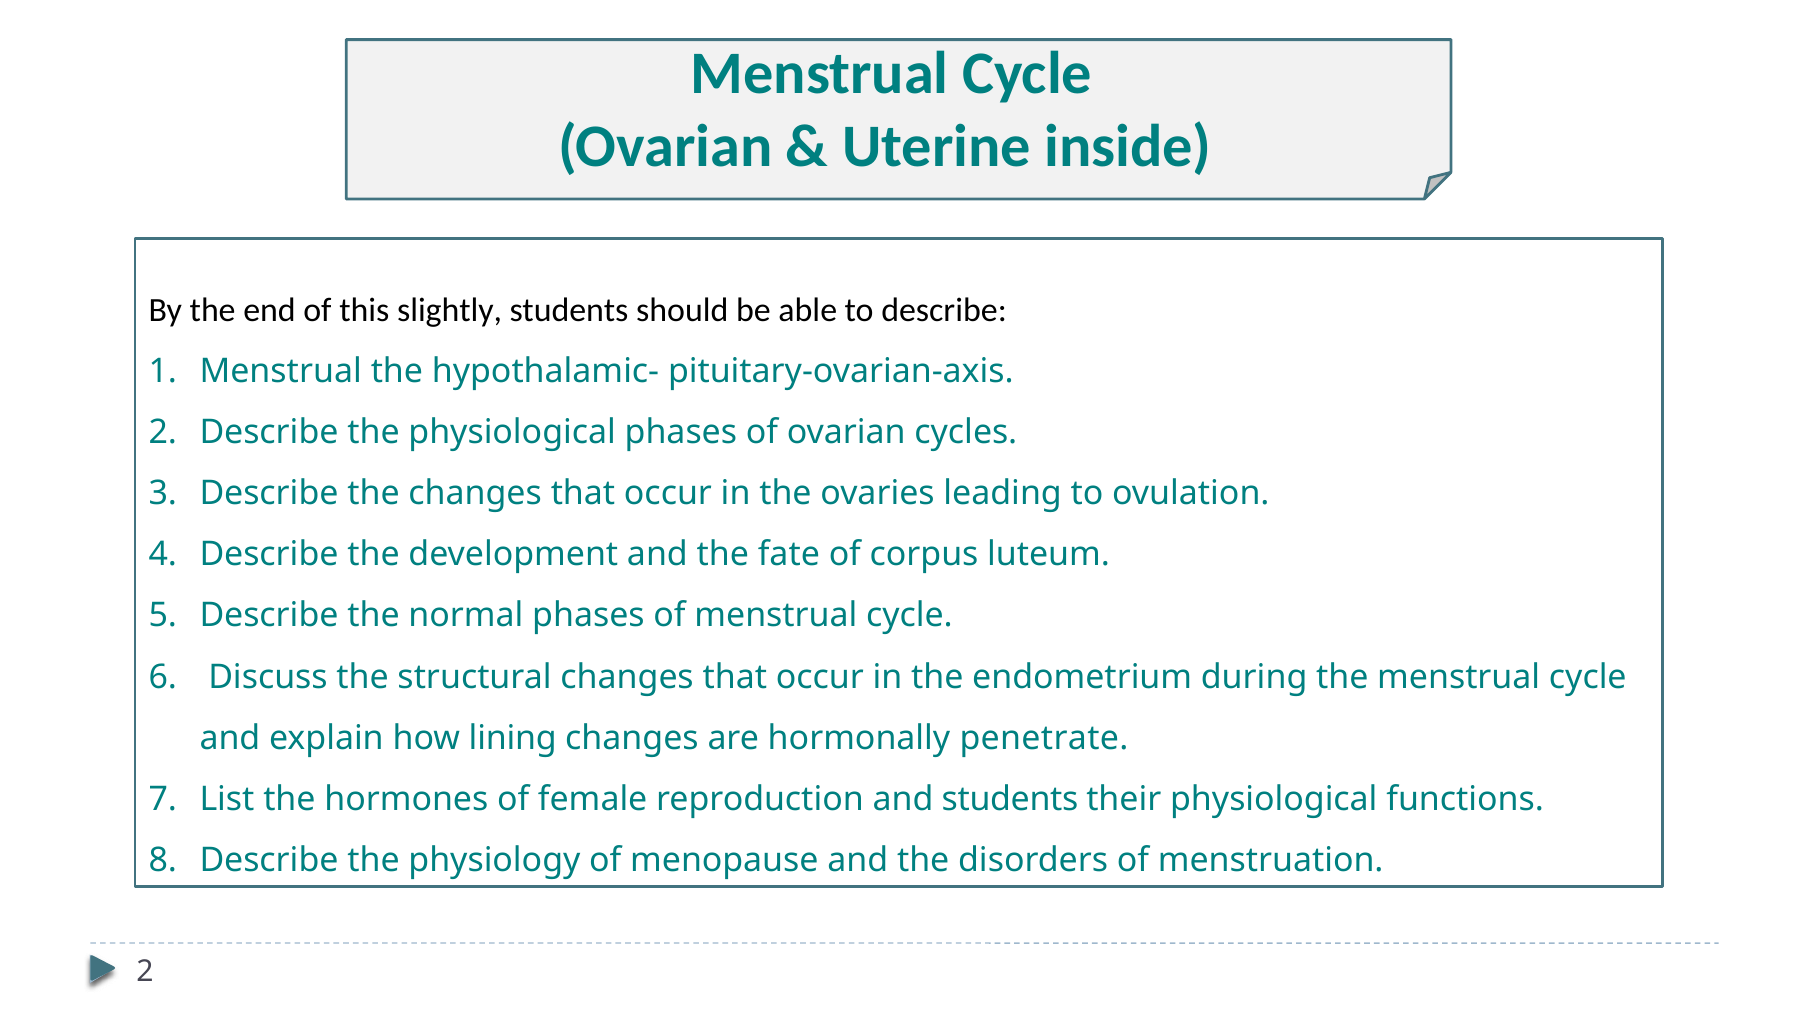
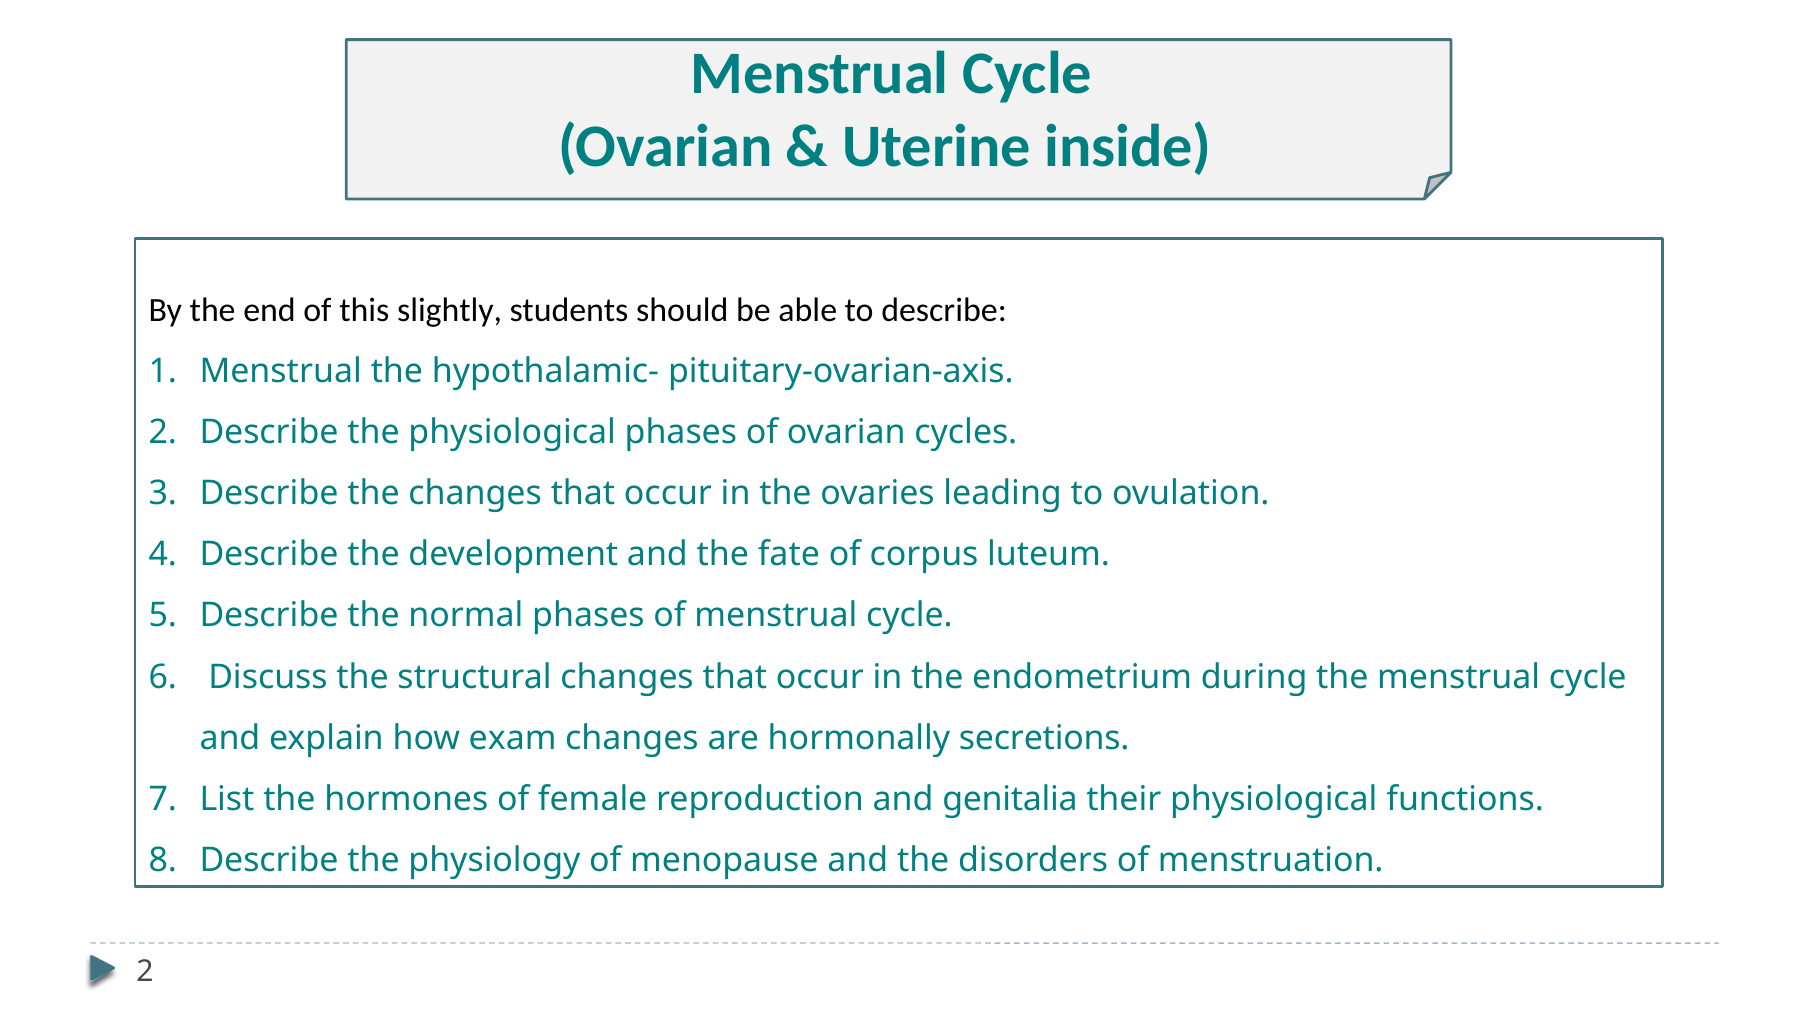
lining: lining -> exam
penetrate: penetrate -> secretions
and students: students -> genitalia
